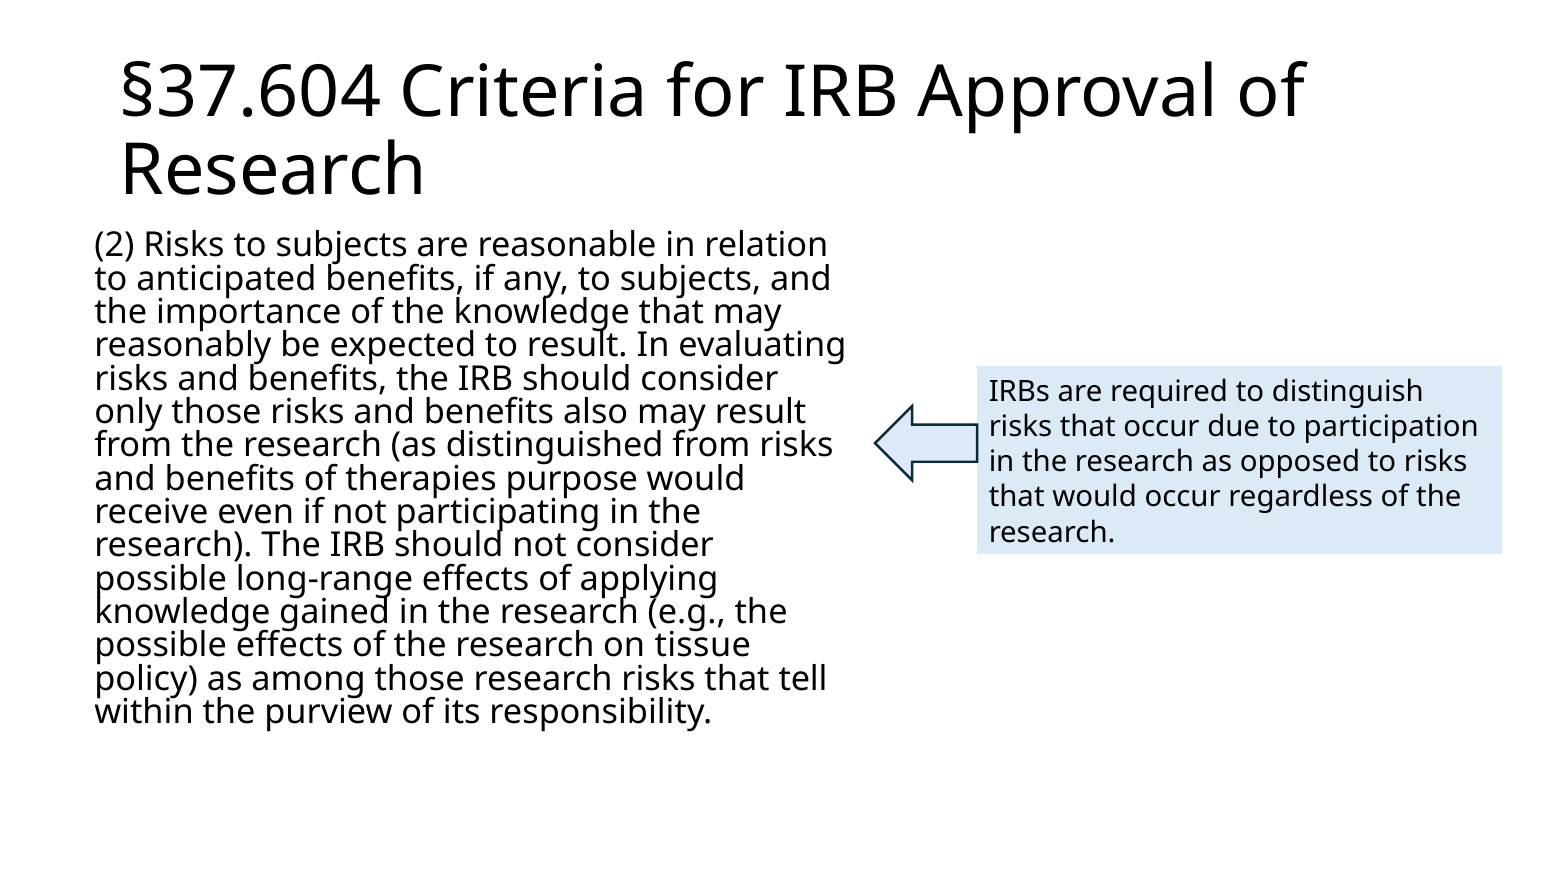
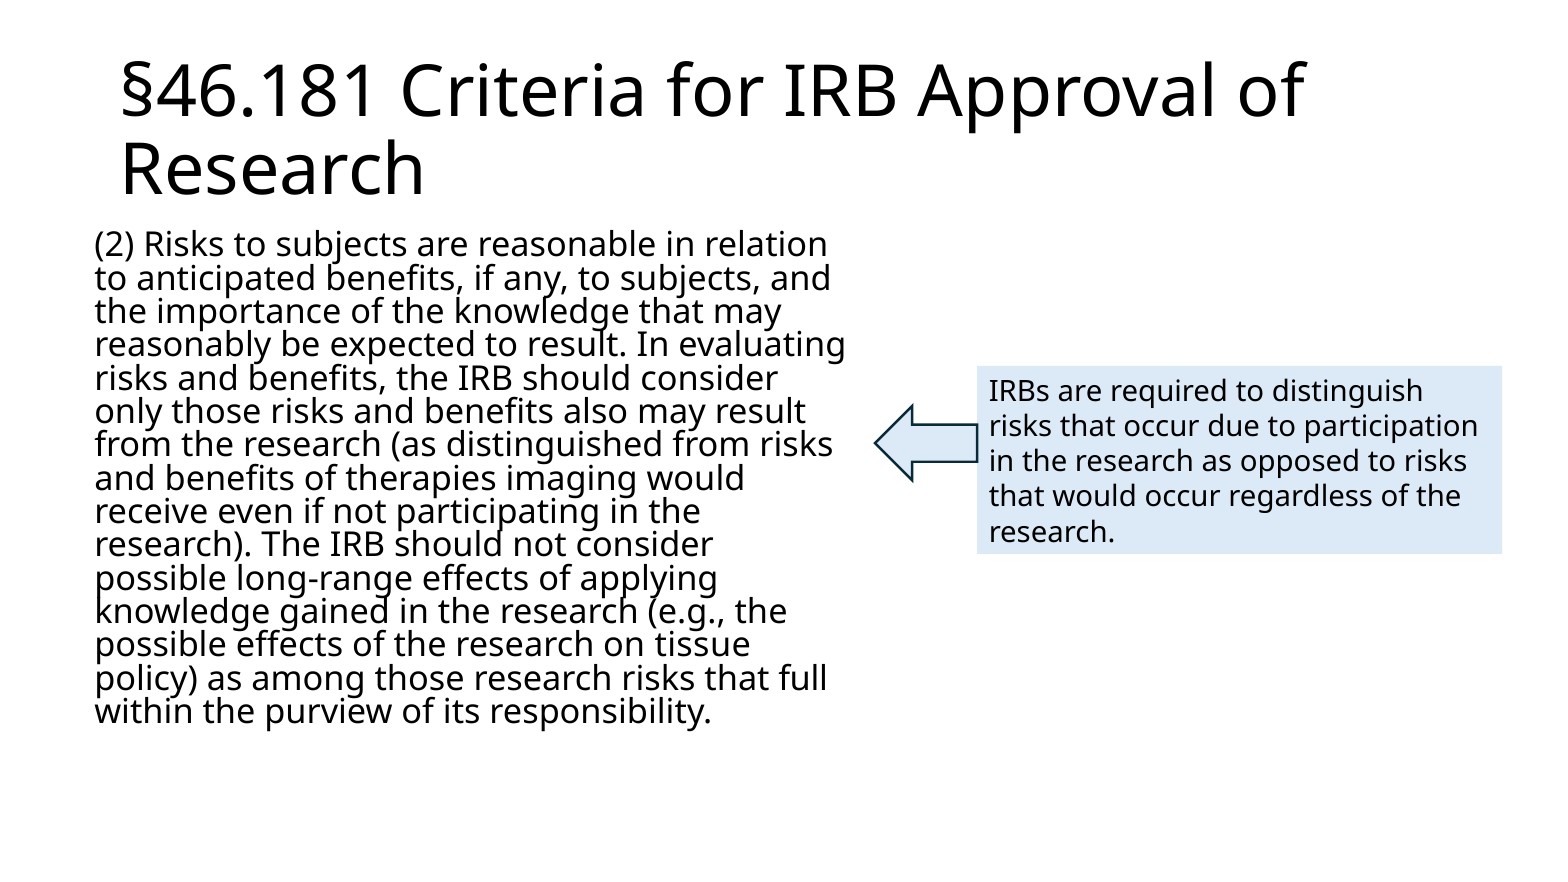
§37.604: §37.604 -> §46.181
purpose: purpose -> imaging
tell: tell -> full
